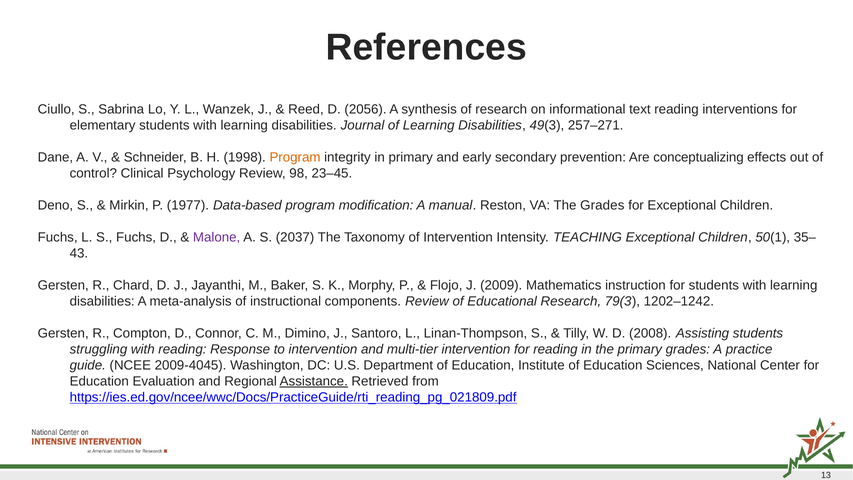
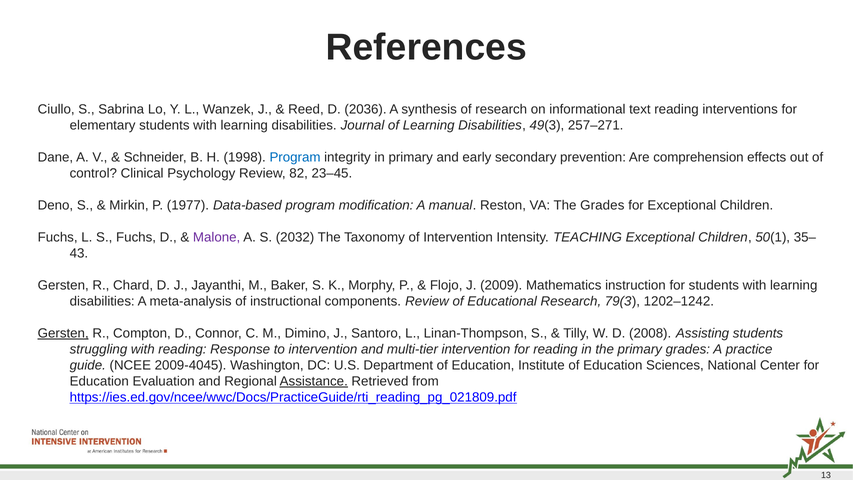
2056: 2056 -> 2036
Program at (295, 157) colour: orange -> blue
conceptualizing: conceptualizing -> comprehension
98: 98 -> 82
2037: 2037 -> 2032
Gersten at (63, 333) underline: none -> present
